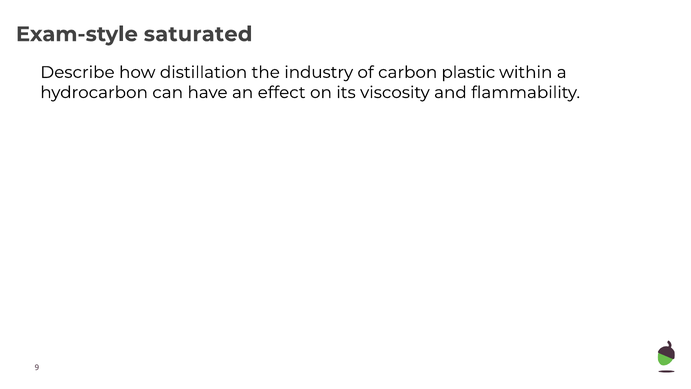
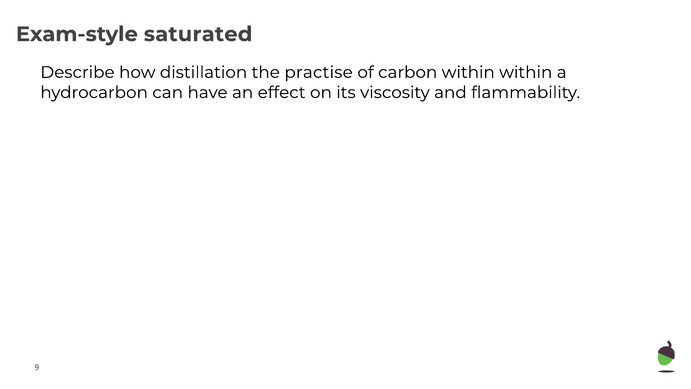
industry: industry -> practise
carbon plastic: plastic -> within
